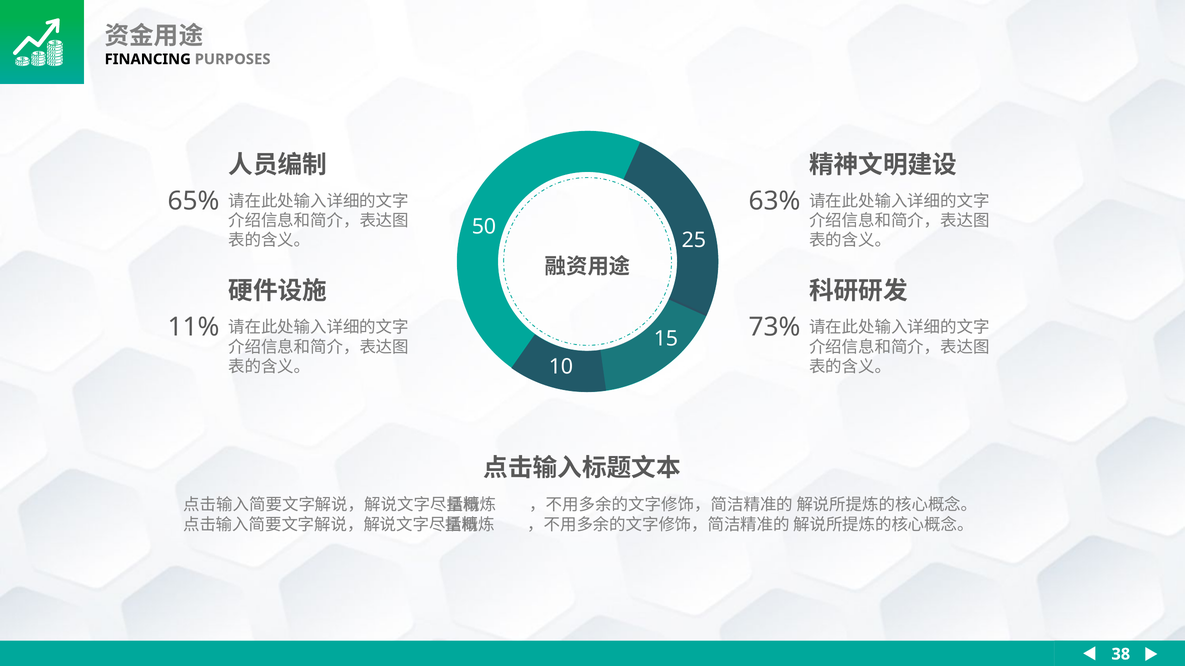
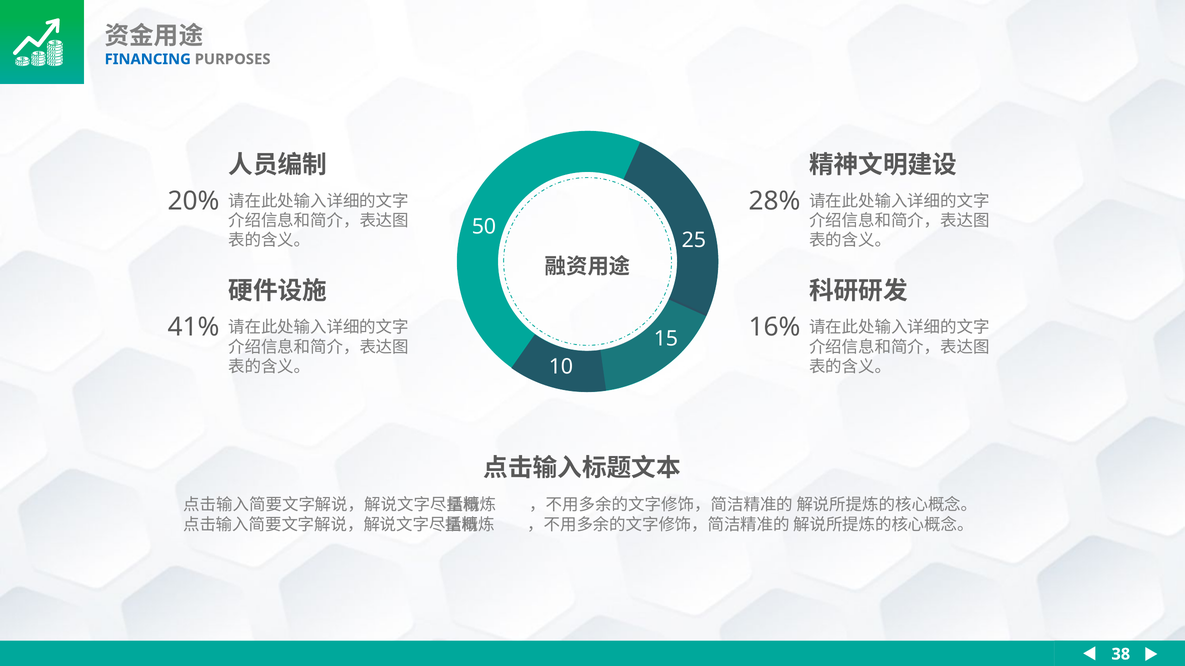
FINANCING colour: black -> blue
65%: 65% -> 20%
63%: 63% -> 28%
11%: 11% -> 41%
73%: 73% -> 16%
